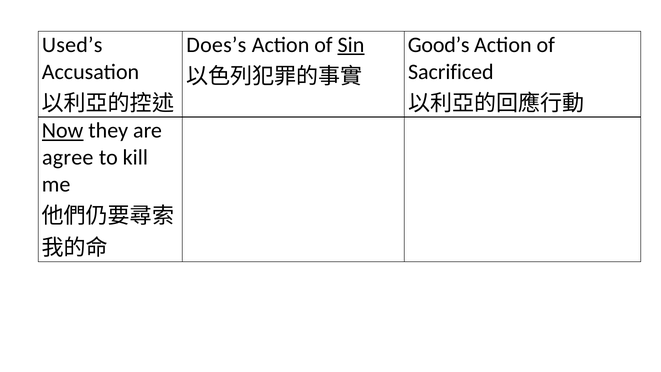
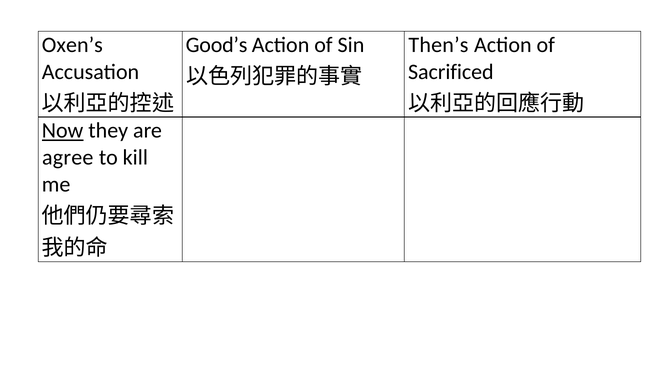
Used’s: Used’s -> Oxen’s
Does’s: Does’s -> Good’s
Sin underline: present -> none
Good’s: Good’s -> Then’s
